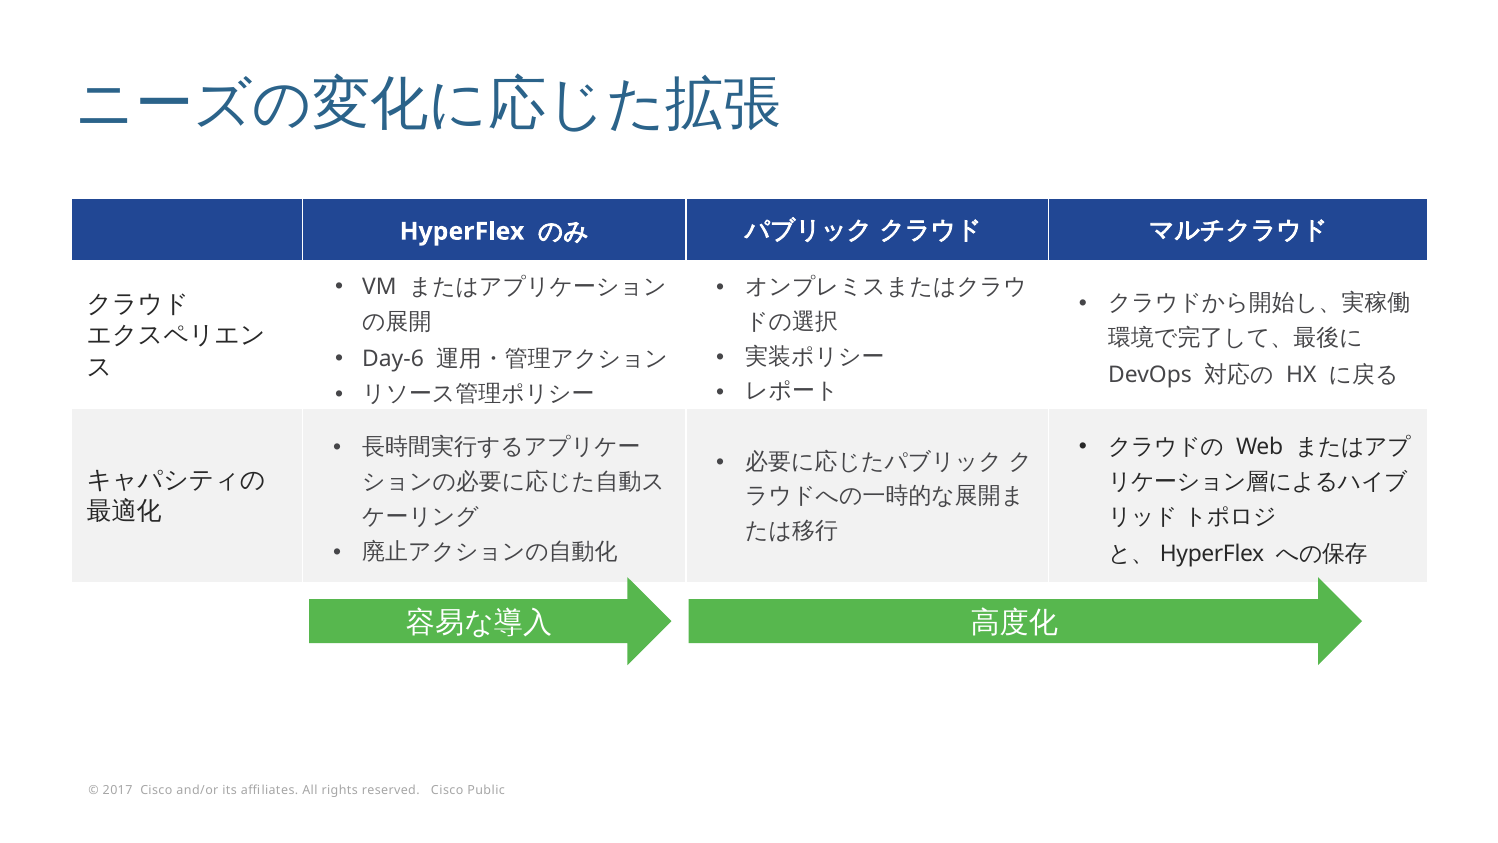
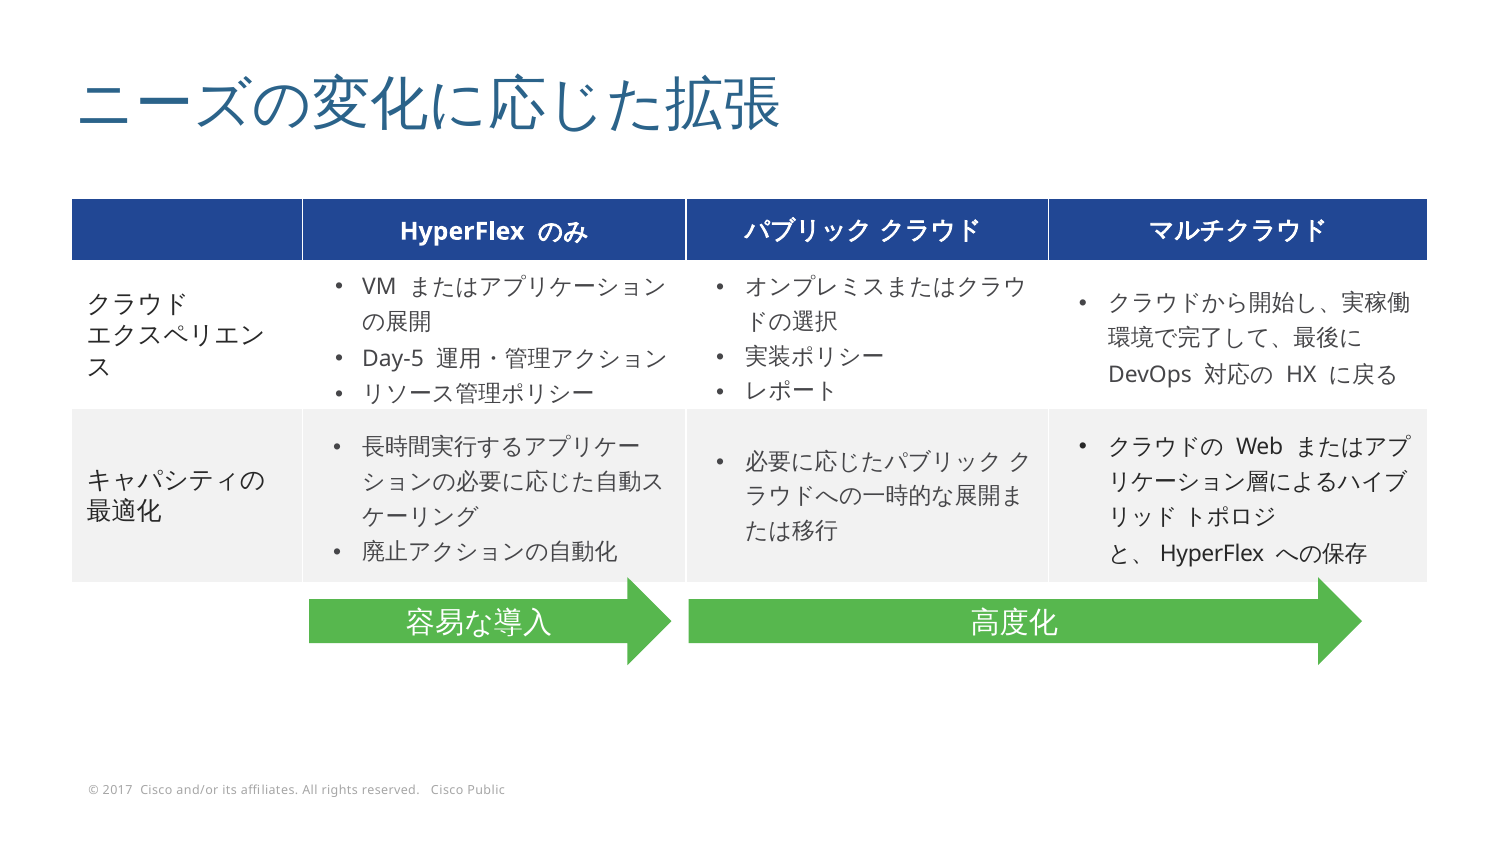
Day-6: Day-6 -> Day-5
